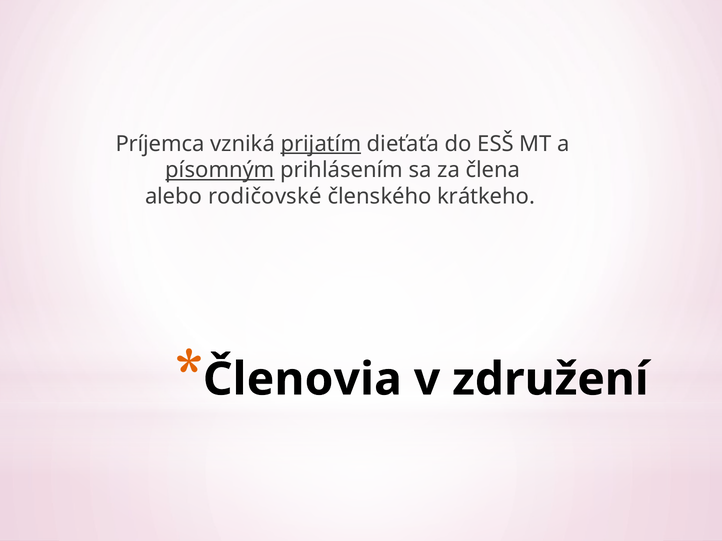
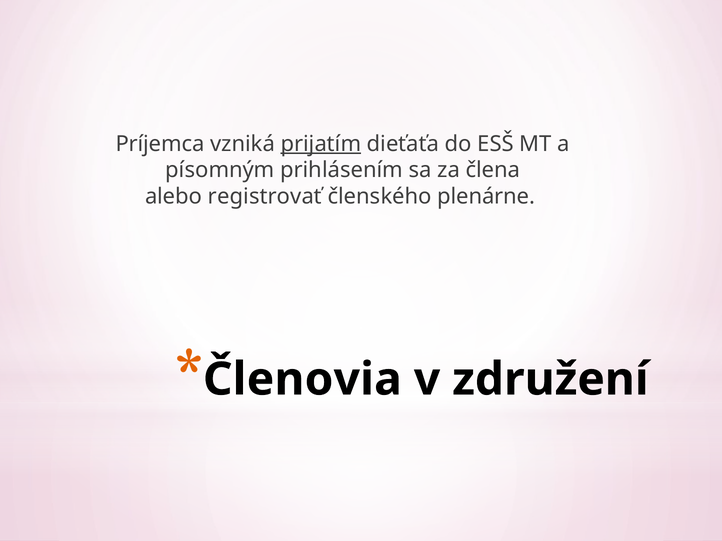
písomným underline: present -> none
rodičovské: rodičovské -> registrovať
krátkeho: krátkeho -> plenárne
